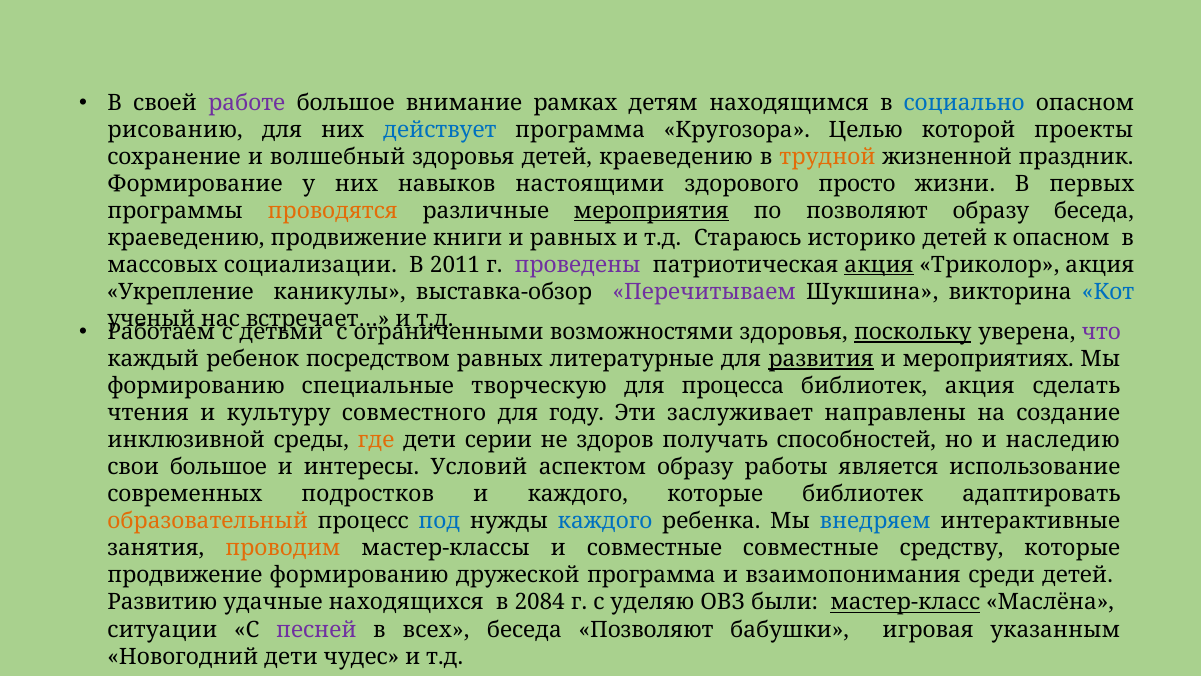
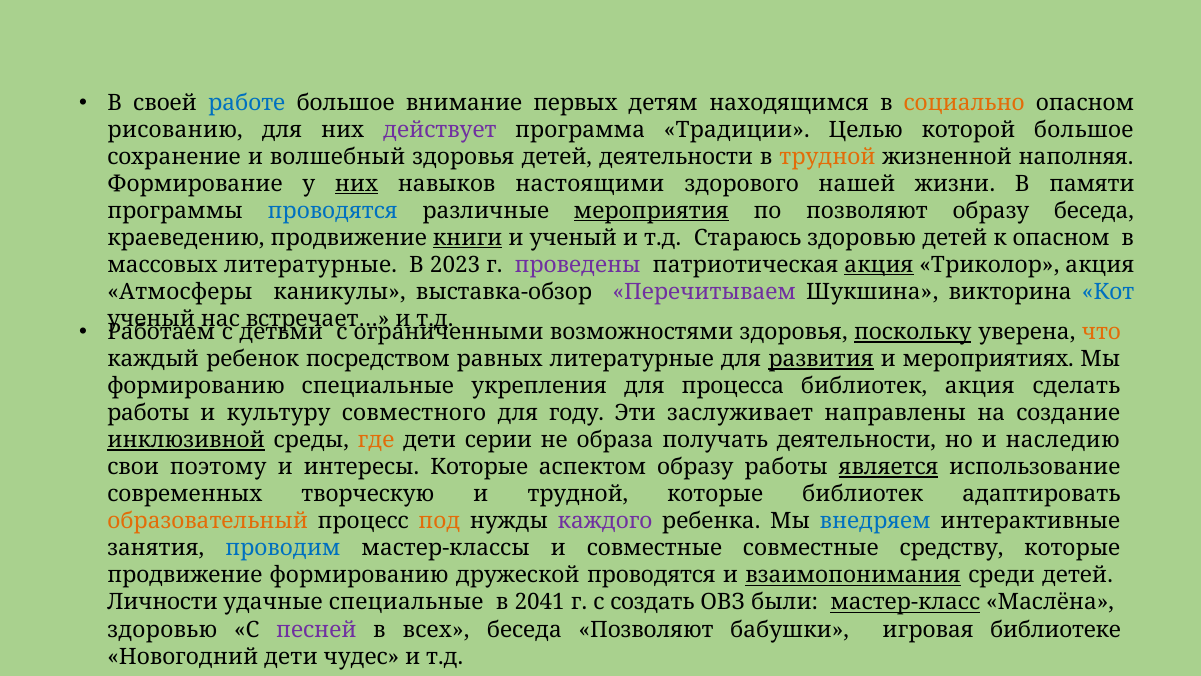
работе colour: purple -> blue
рамках: рамках -> первых
социально colour: blue -> orange
действует colour: blue -> purple
Кругозора: Кругозора -> Традиции
которой проекты: проекты -> большое
детей краеведению: краеведению -> деятельности
праздник: праздник -> наполняя
них at (357, 184) underline: none -> present
просто: просто -> нашей
первых: первых -> памяти
проводятся at (333, 211) colour: orange -> blue
книги underline: none -> present
и равных: равных -> ученый
Стараюсь историко: историко -> здоровью
массовых социализации: социализации -> литературные
2011: 2011 -> 2023
Укрепление: Укрепление -> Атмосферы
что colour: purple -> orange
творческую: творческую -> укрепления
чтения at (148, 413): чтения -> работы
инклюзивной underline: none -> present
здоров: здоров -> образа
получать способностей: способностей -> деятельности
свои большое: большое -> поэтому
интересы Условий: Условий -> Которые
является underline: none -> present
подростков: подростков -> творческую
и каждого: каждого -> трудной
под colour: blue -> orange
каждого at (605, 521) colour: blue -> purple
проводим colour: orange -> blue
дружеской программа: программа -> проводятся
взаимопонимания underline: none -> present
Развитию: Развитию -> Личности
удачные находящихся: находящихся -> специальные
2084: 2084 -> 2041
уделяю: уделяю -> создать
ситуации at (162, 629): ситуации -> здоровью
указанным: указанным -> библиотеке
